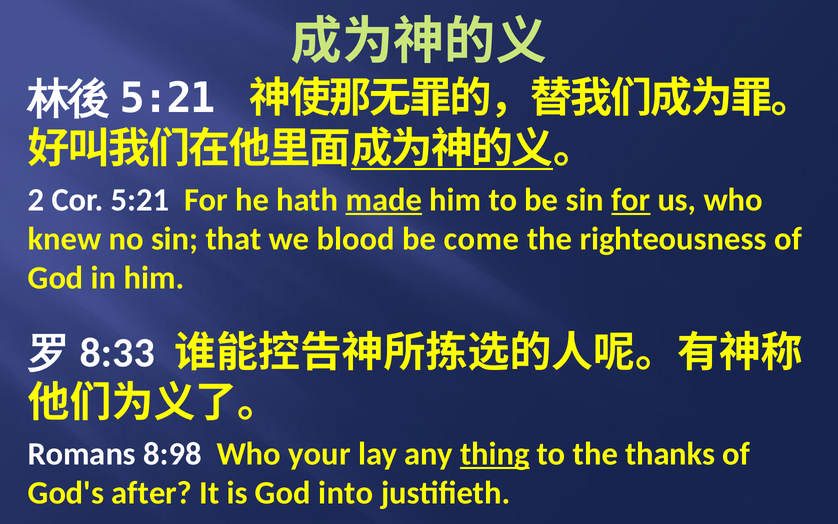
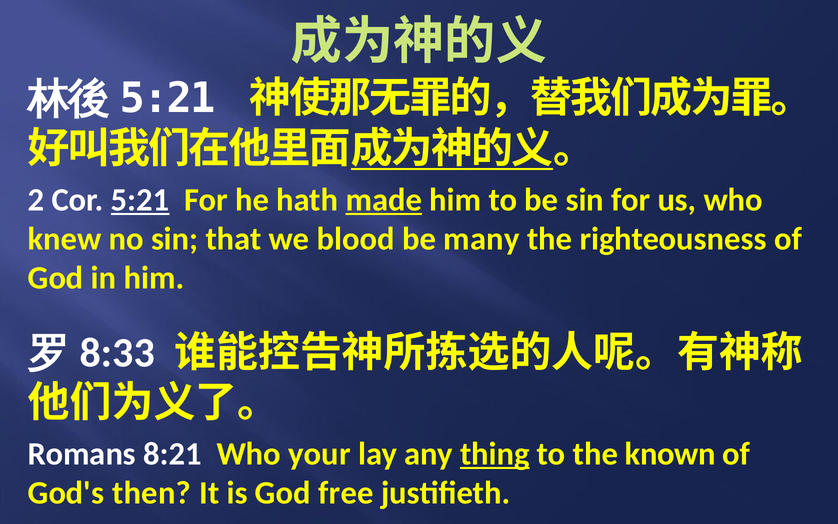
5:21 at (140, 200) underline: none -> present
for at (631, 200) underline: present -> none
come: come -> many
8:98: 8:98 -> 8:21
thanks: thanks -> known
after: after -> then
into: into -> free
